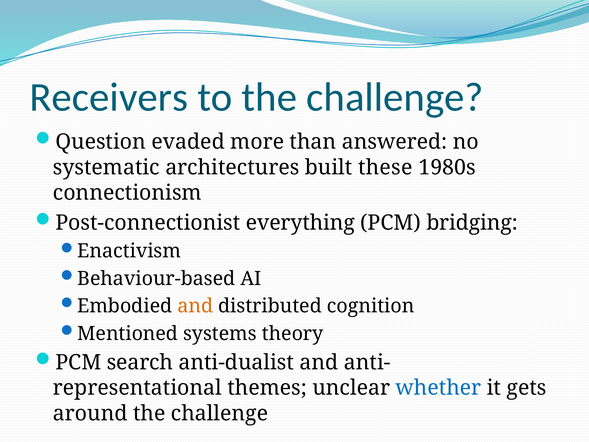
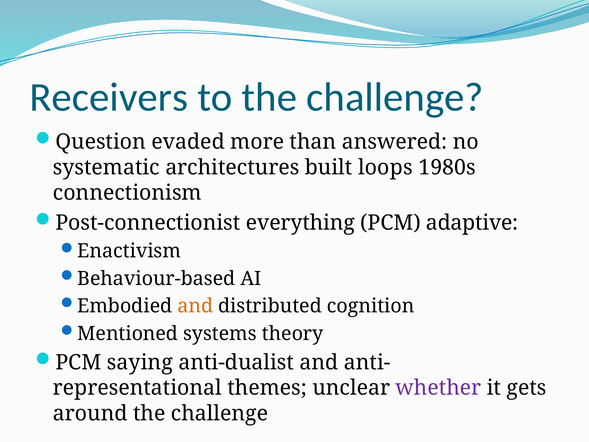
these: these -> loops
bridging: bridging -> adaptive
search: search -> saying
whether colour: blue -> purple
